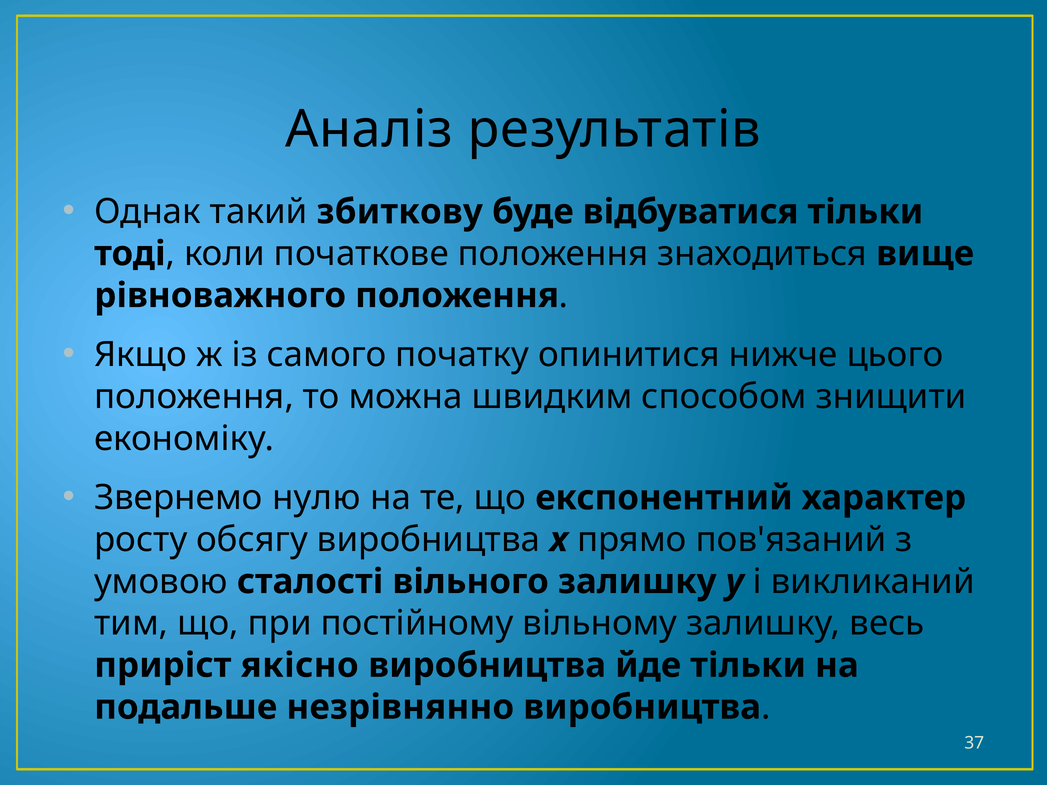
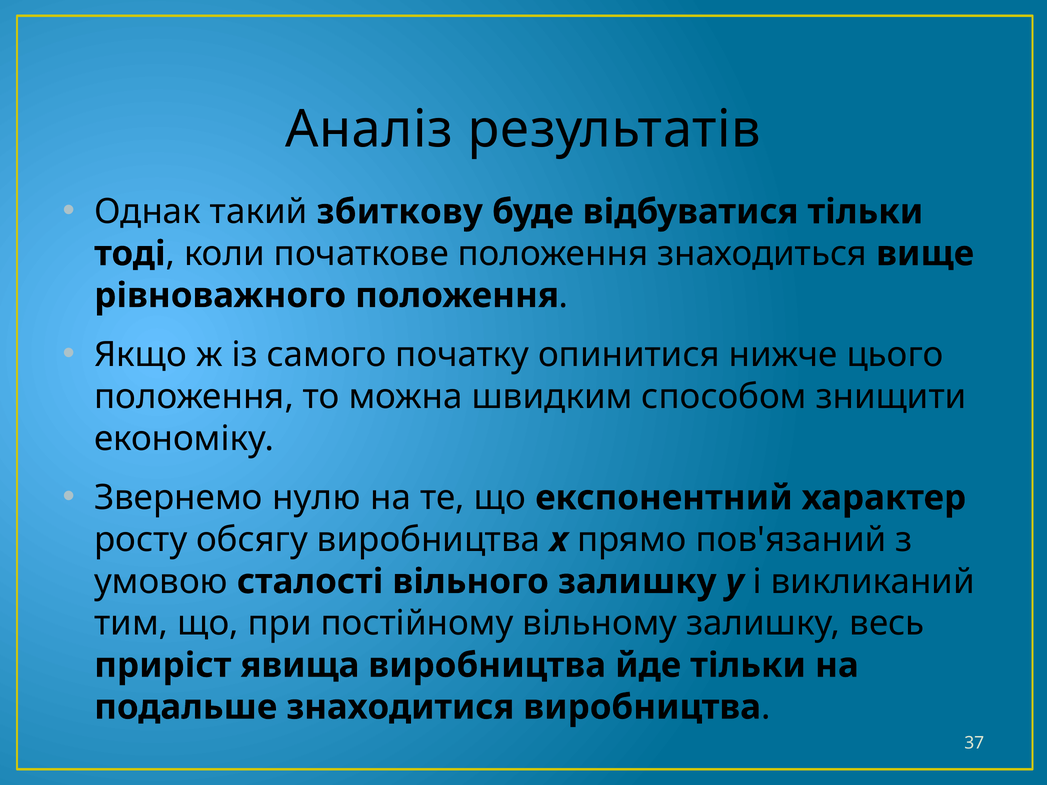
якісно: якісно -> явища
незрівнянно: незрівнянно -> знаходитися
